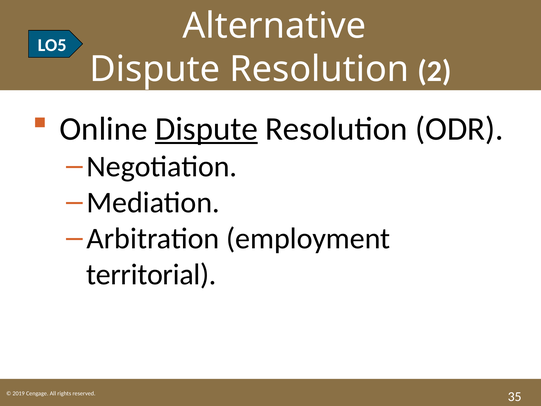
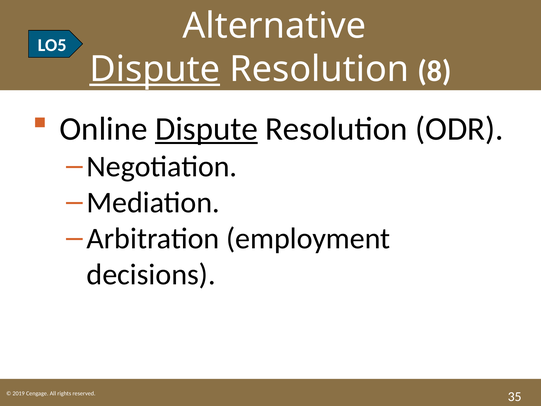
Dispute at (155, 69) underline: none -> present
2: 2 -> 8
territorial: territorial -> decisions
